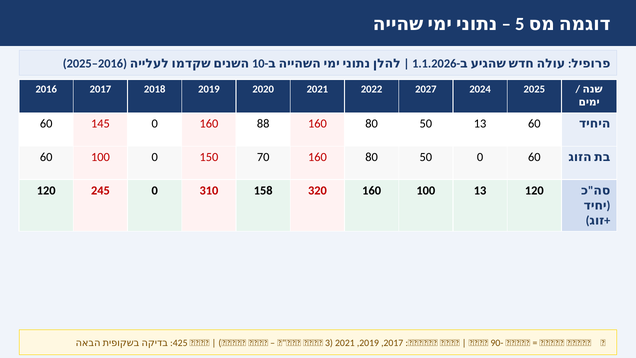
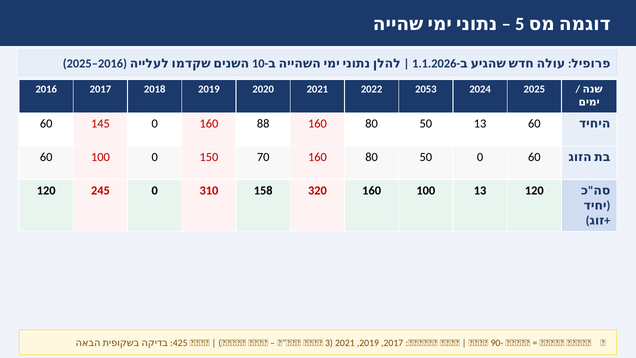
2027: 2027 -> 2053
